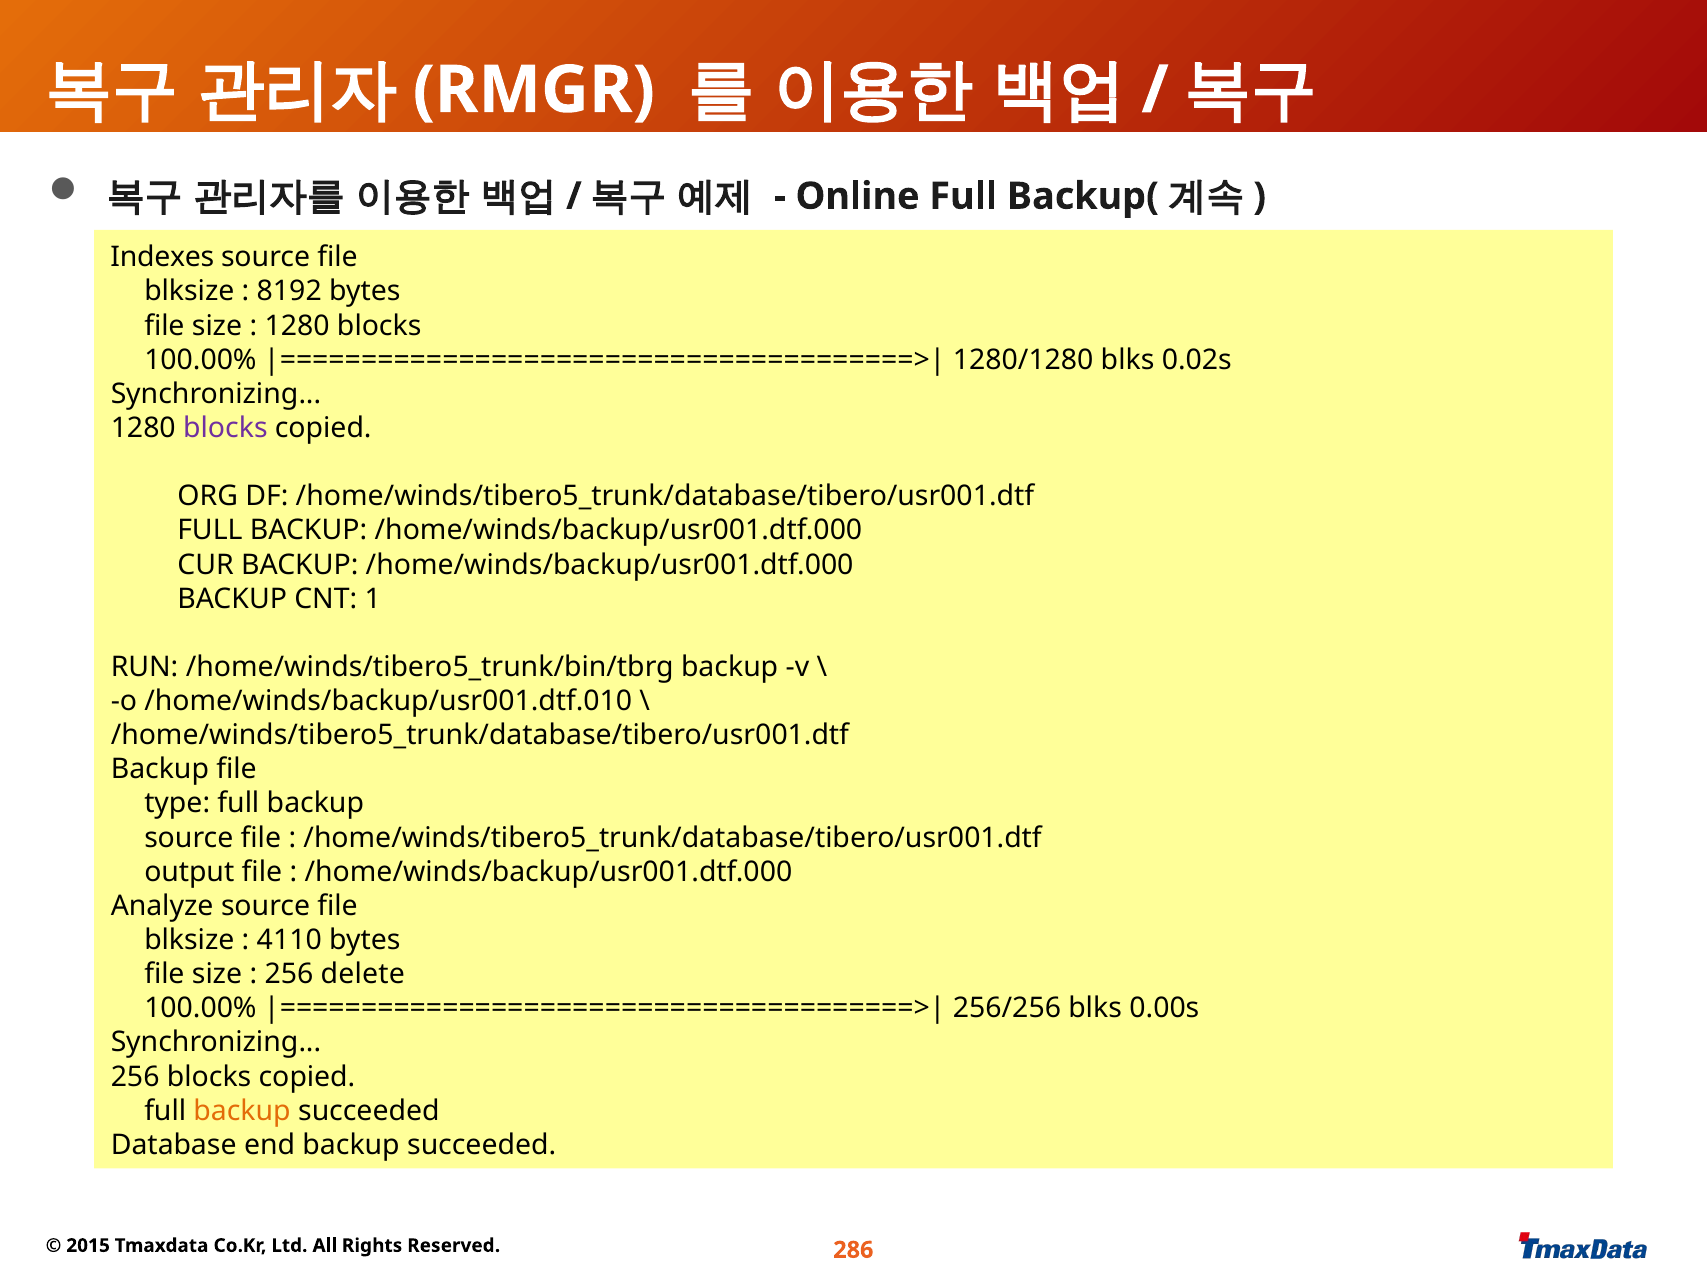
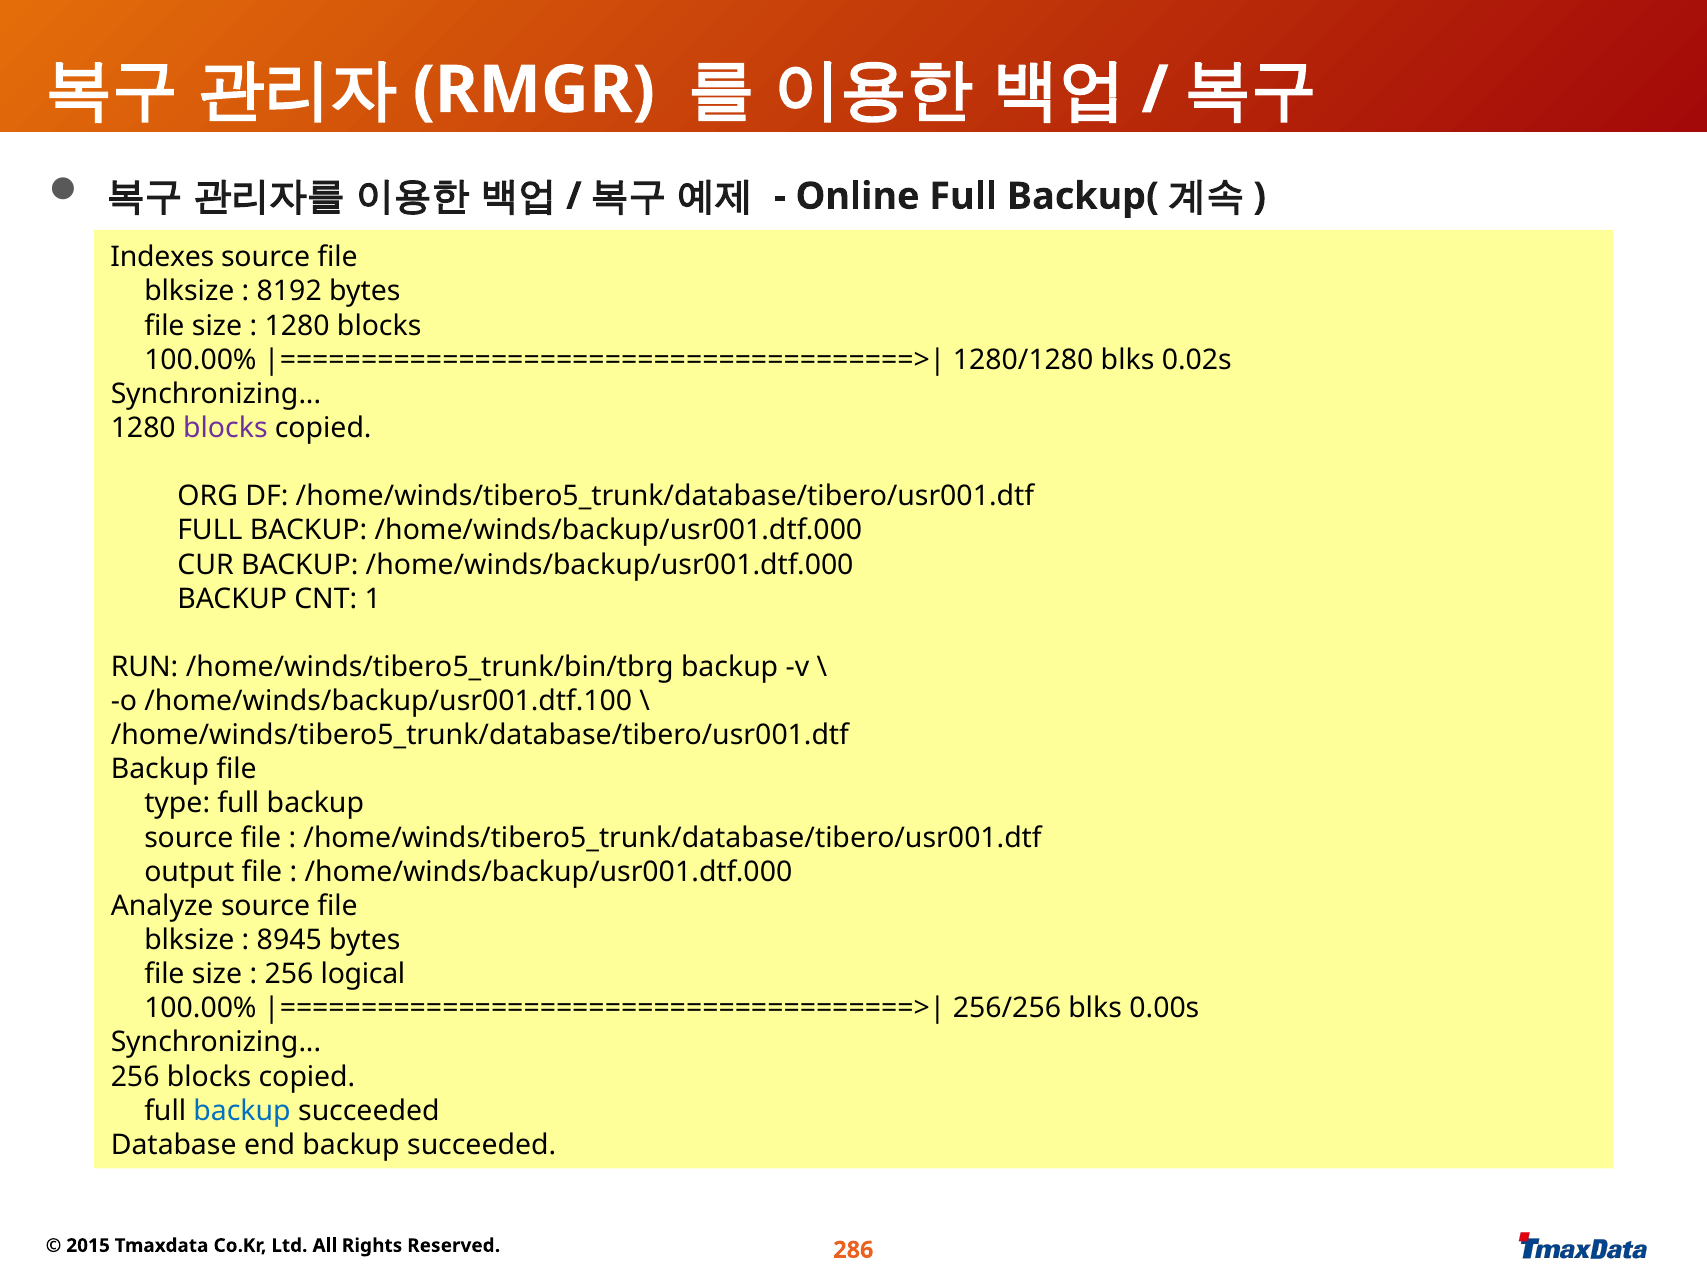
/home/winds/backup/usr001.dtf.010: /home/winds/backup/usr001.dtf.010 -> /home/winds/backup/usr001.dtf.100
4110: 4110 -> 8945
delete: delete -> logical
backup at (242, 1111) colour: orange -> blue
